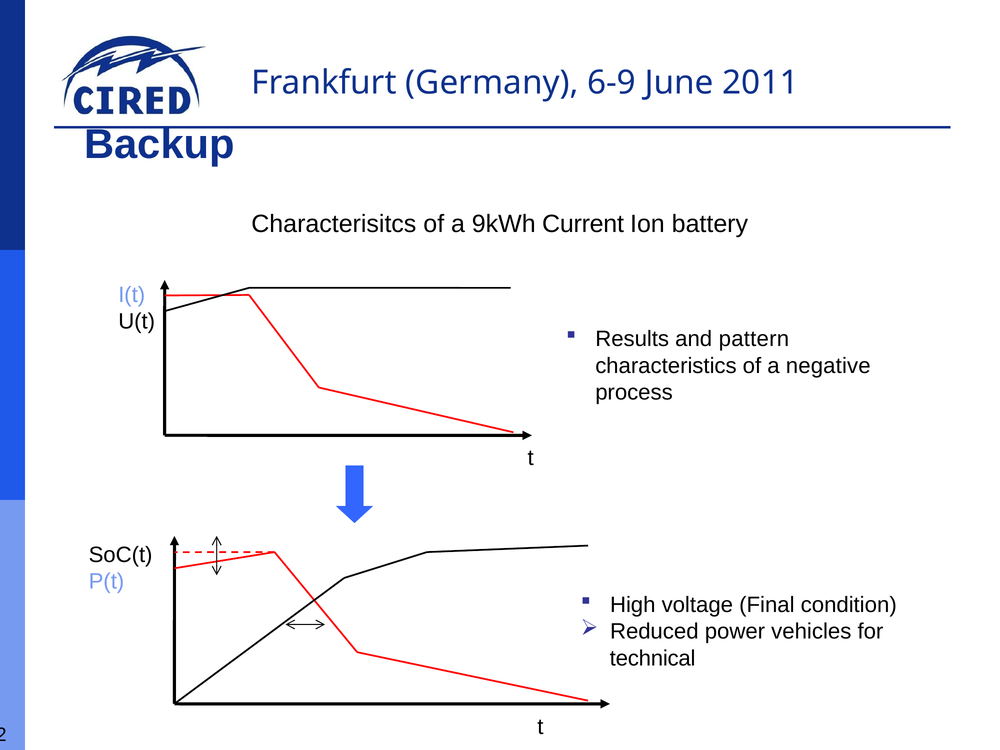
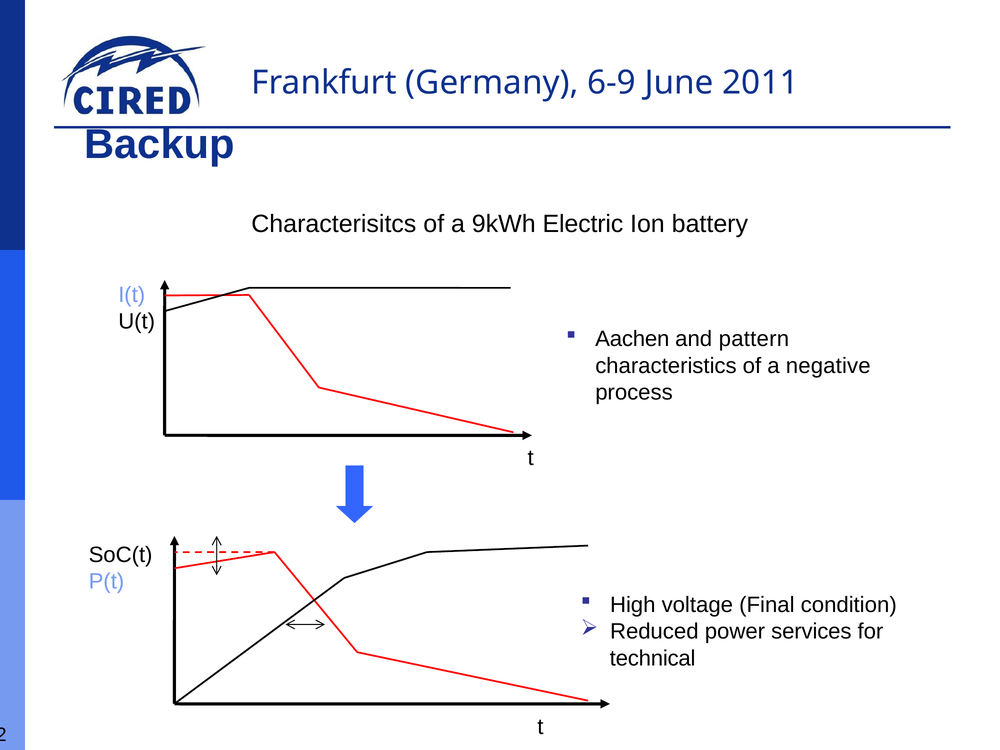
Current: Current -> Electric
Results: Results -> Aachen
vehicles: vehicles -> services
